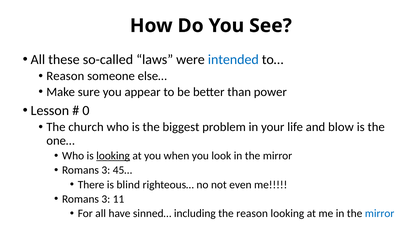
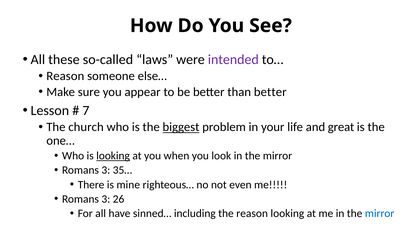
intended colour: blue -> purple
than power: power -> better
0: 0 -> 7
biggest underline: none -> present
blow: blow -> great
45…: 45… -> 35…
blind: blind -> mine
11: 11 -> 26
